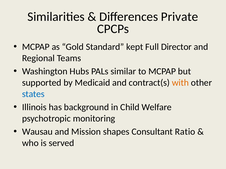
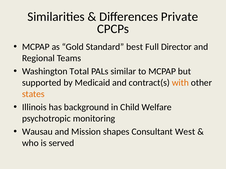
kept: kept -> best
Hubs: Hubs -> Total
states colour: blue -> orange
Ratio: Ratio -> West
